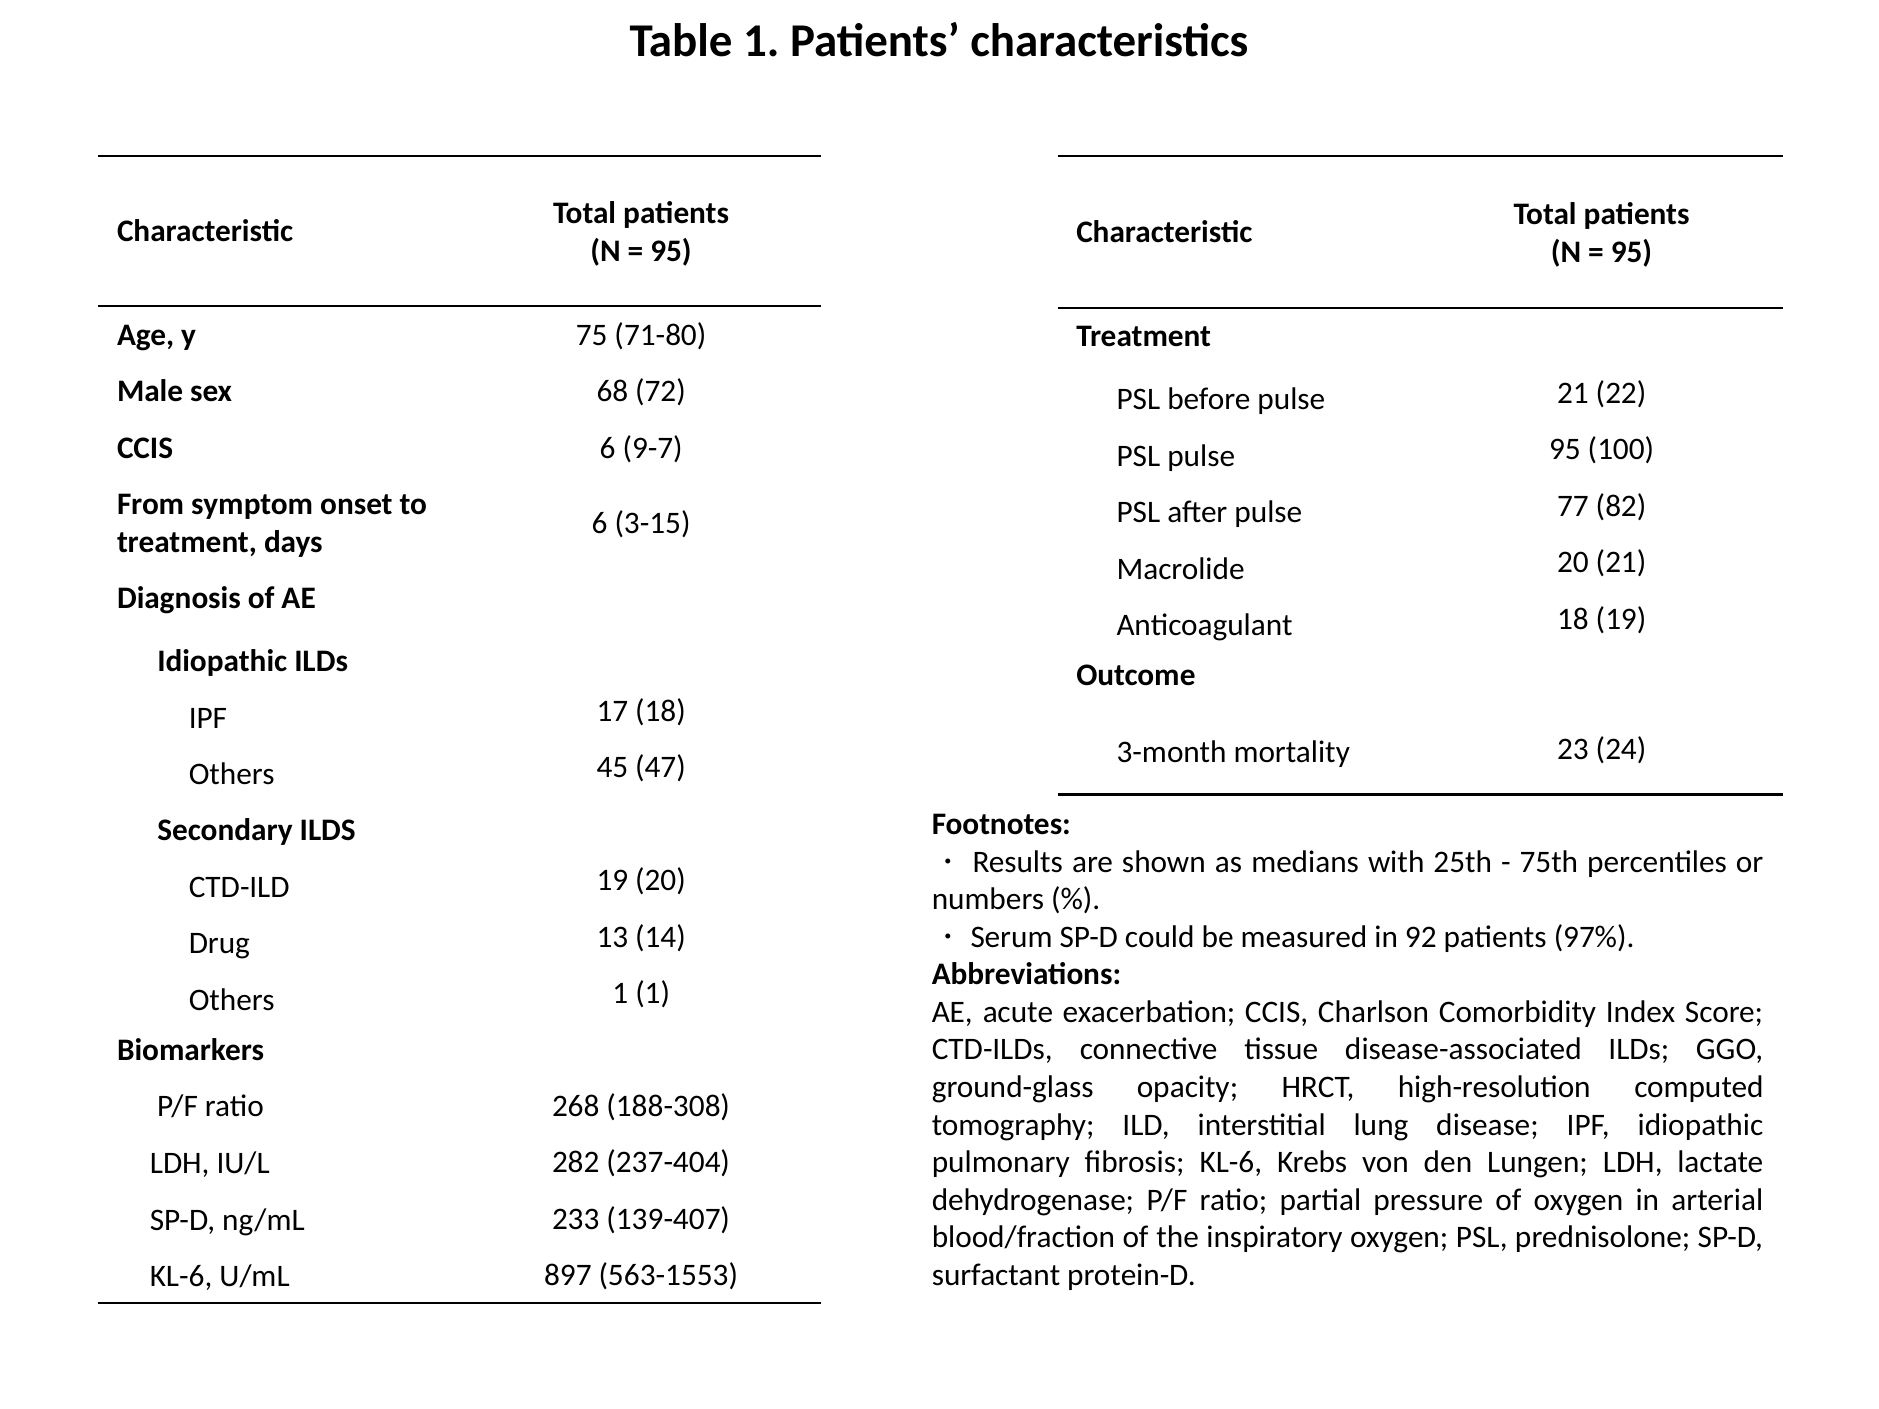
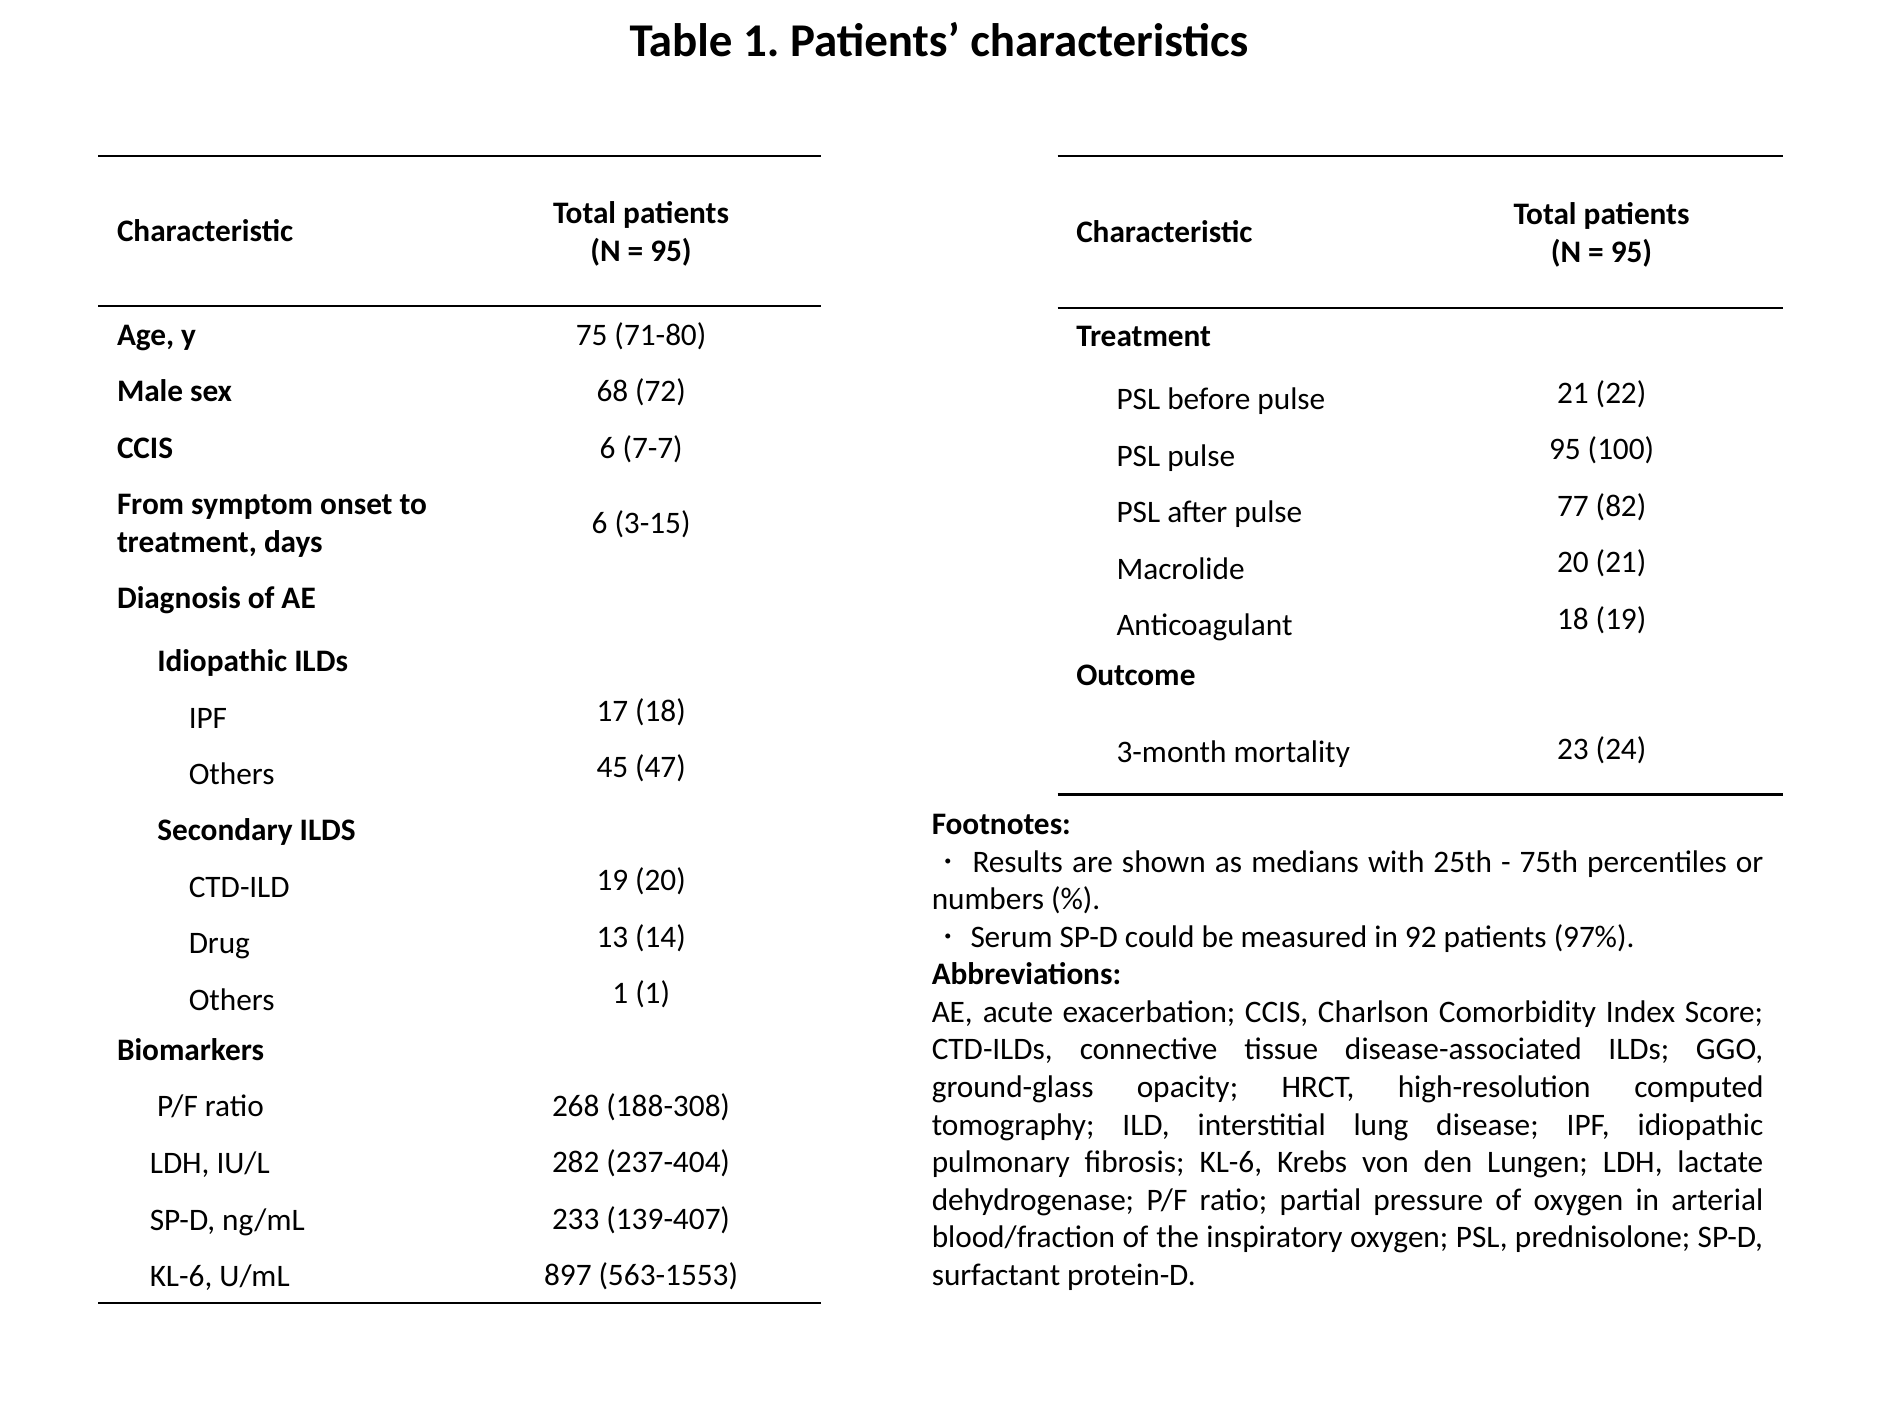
9-7: 9-7 -> 7-7
